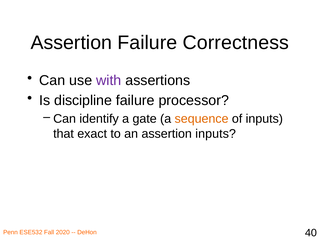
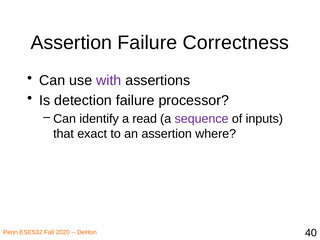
discipline: discipline -> detection
gate: gate -> read
sequence colour: orange -> purple
assertion inputs: inputs -> where
